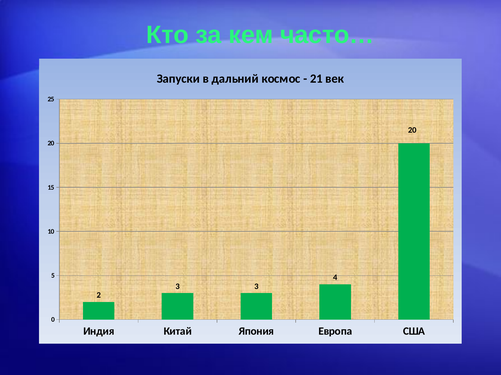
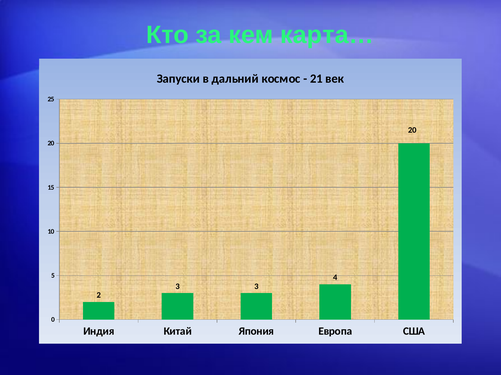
часто…: часто… -> карта…
